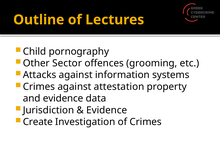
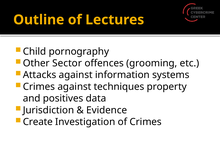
attestation: attestation -> techniques
and evidence: evidence -> positives
